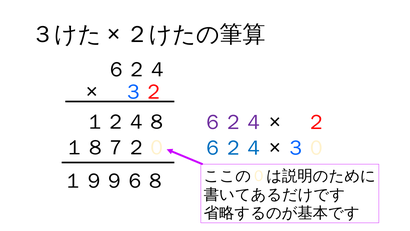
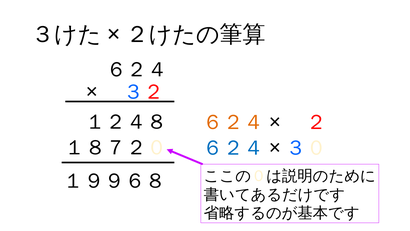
６２４ at (233, 122) colour: purple -> orange
